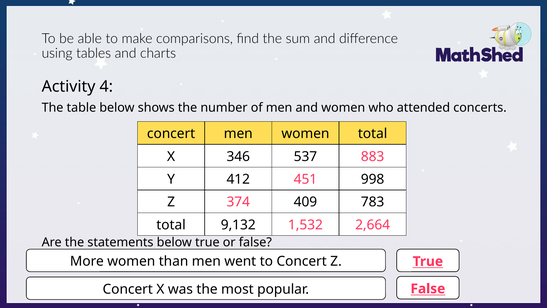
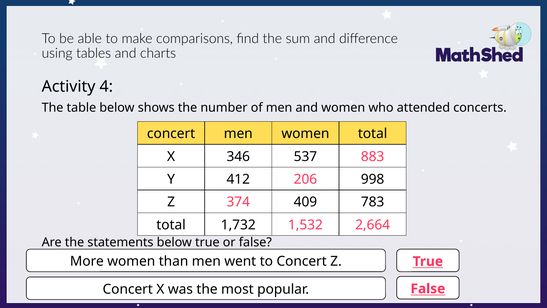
451: 451 -> 206
9,132: 9,132 -> 1,732
